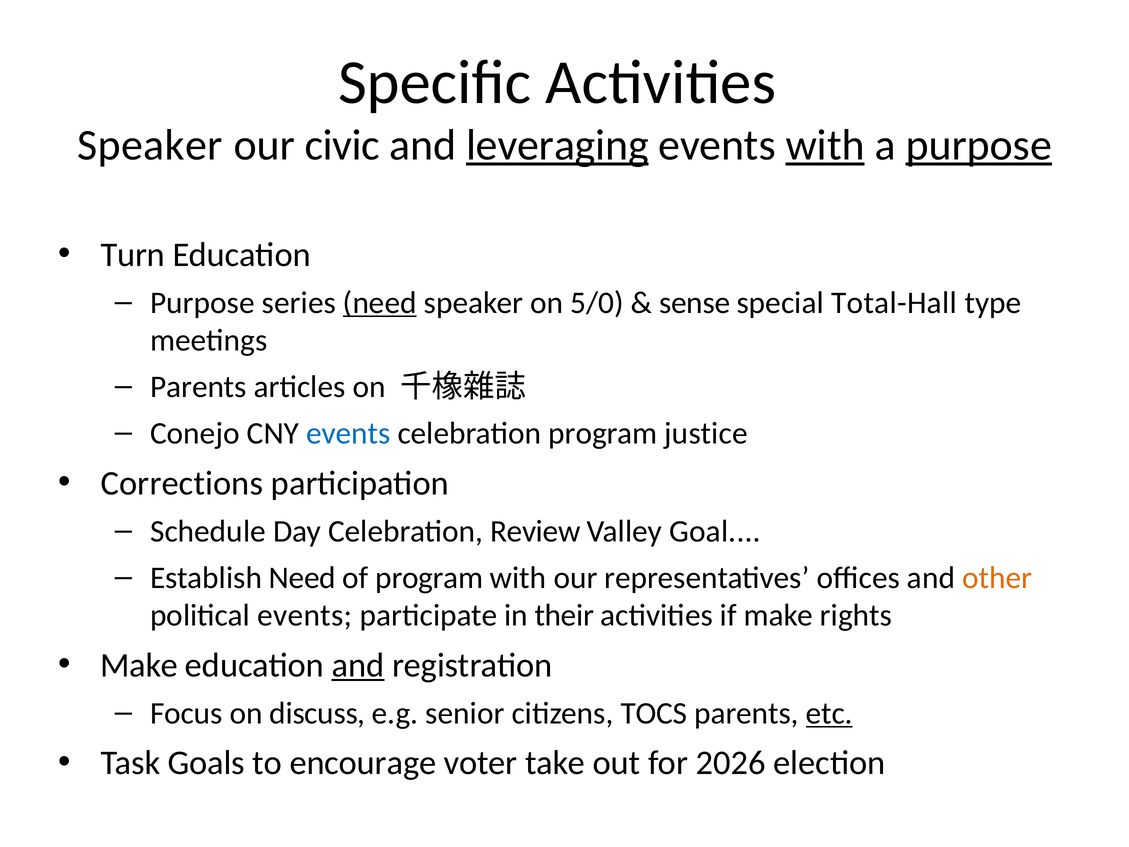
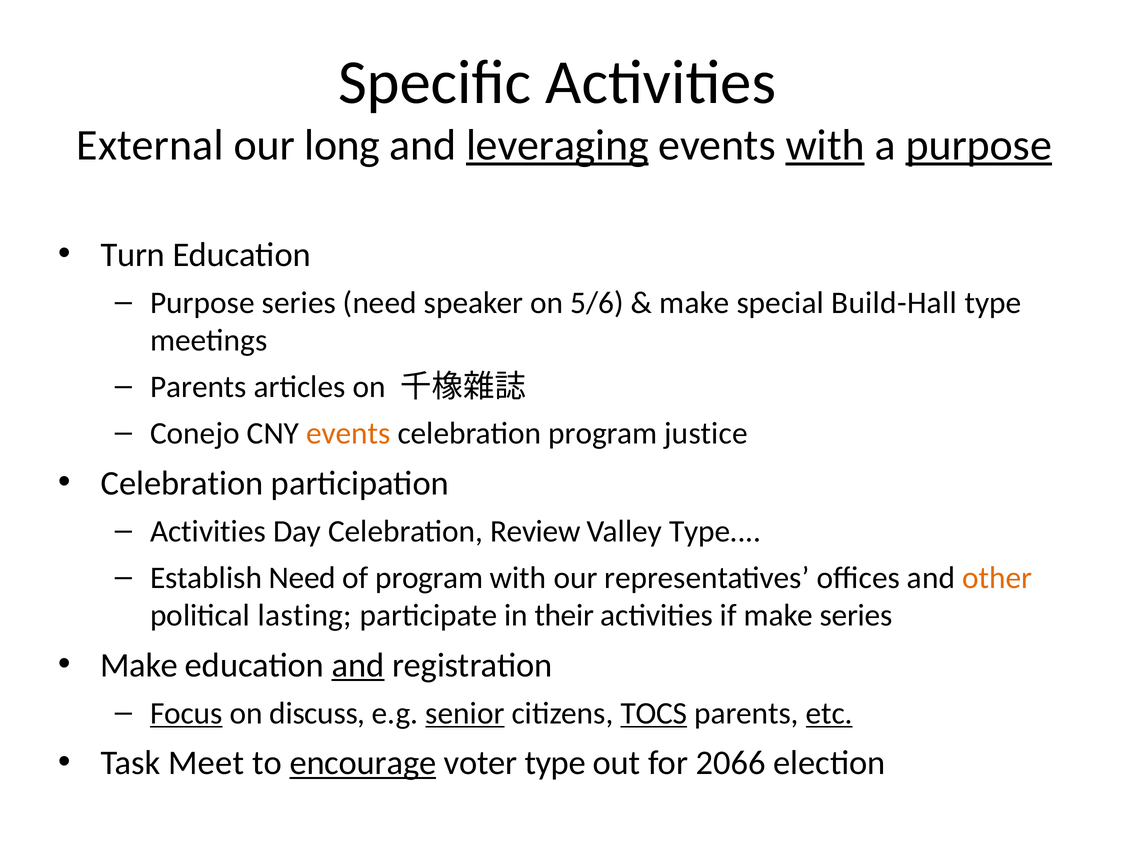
Speaker at (150, 145): Speaker -> External
civic: civic -> long
need at (380, 303) underline: present -> none
5/0: 5/0 -> 5/6
sense at (695, 303): sense -> make
Total-Hall: Total-Hall -> Build-Hall
events at (348, 433) colour: blue -> orange
Corrections at (182, 483): Corrections -> Celebration
Schedule at (208, 531): Schedule -> Activities
Valley Goal: Goal -> Type
political events: events -> lasting
make rights: rights -> series
Focus underline: none -> present
senior underline: none -> present
TOCS underline: none -> present
Goals: Goals -> Meet
encourage underline: none -> present
voter take: take -> type
2026: 2026 -> 2066
